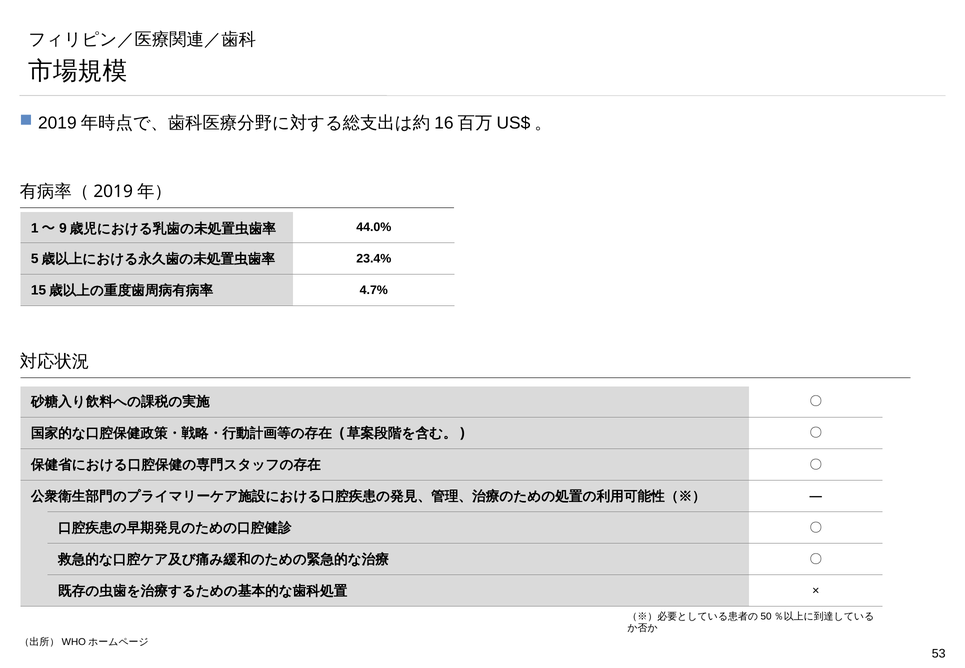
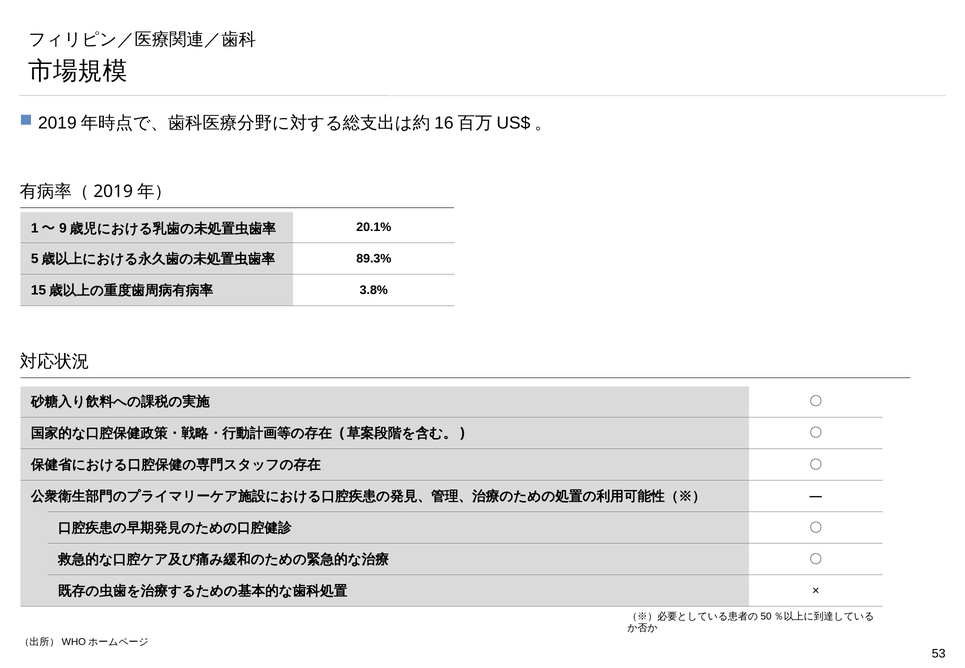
44.0%: 44.0% -> 20.1%
23.4%: 23.4% -> 89.3%
4.7%: 4.7% -> 3.8%
